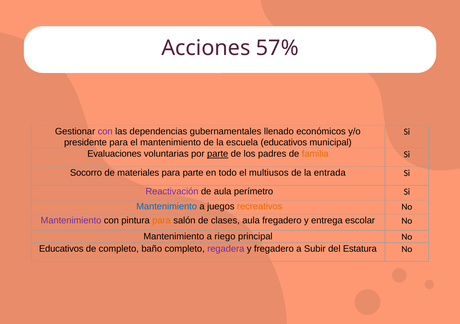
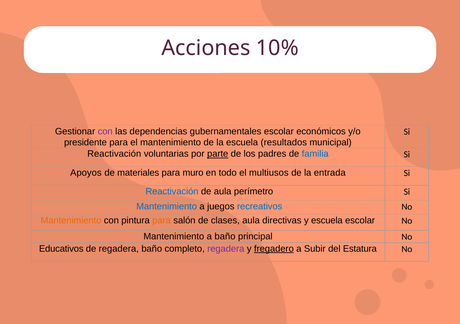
57%: 57% -> 10%
gubernamentales llenado: llenado -> escolar
escuela educativos: educativos -> resultados
Evaluaciones at (114, 154): Evaluaciones -> Reactivación
familia colour: orange -> blue
Socorro: Socorro -> Apoyos
para parte: parte -> muro
Reactivación at (172, 191) colour: purple -> blue
recreativos colour: orange -> blue
Mantenimiento at (71, 220) colour: purple -> orange
aula fregadero: fregadero -> directivas
y entrega: entrega -> escuela
a riego: riego -> baño
de completo: completo -> regadera
fregadero at (274, 249) underline: none -> present
